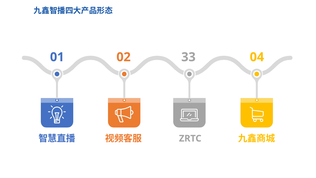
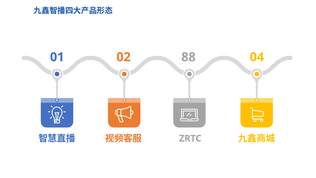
33: 33 -> 88
